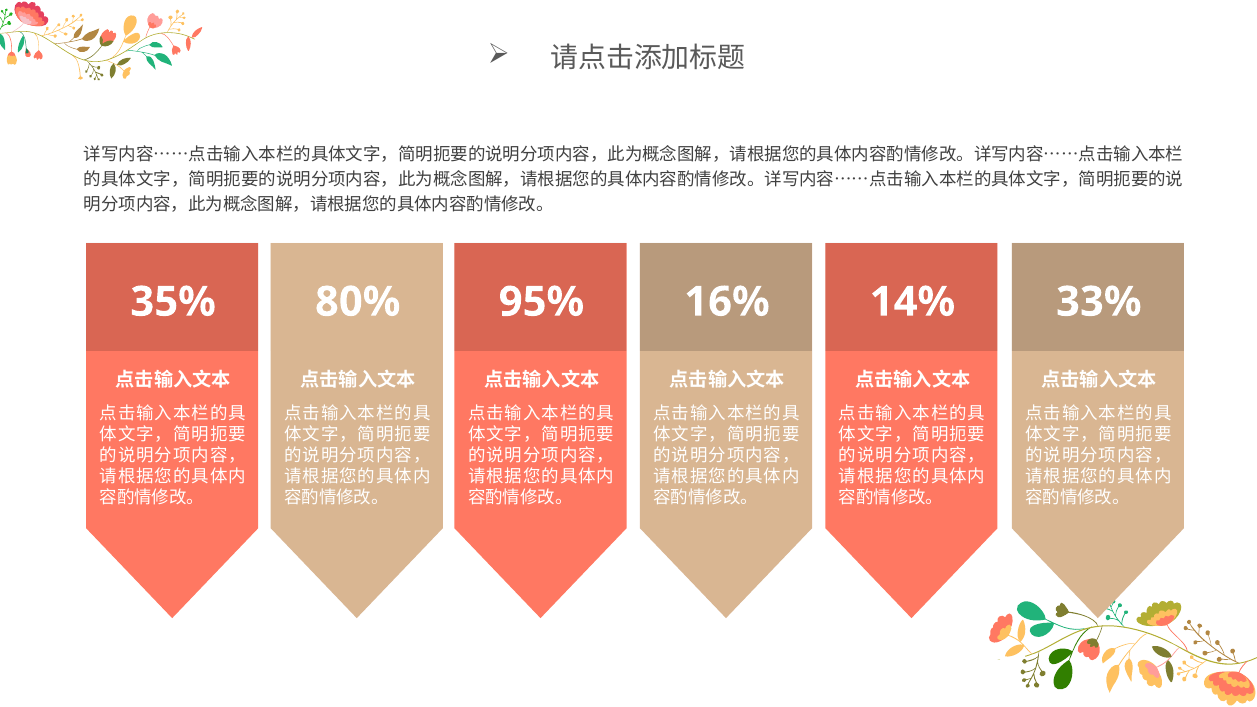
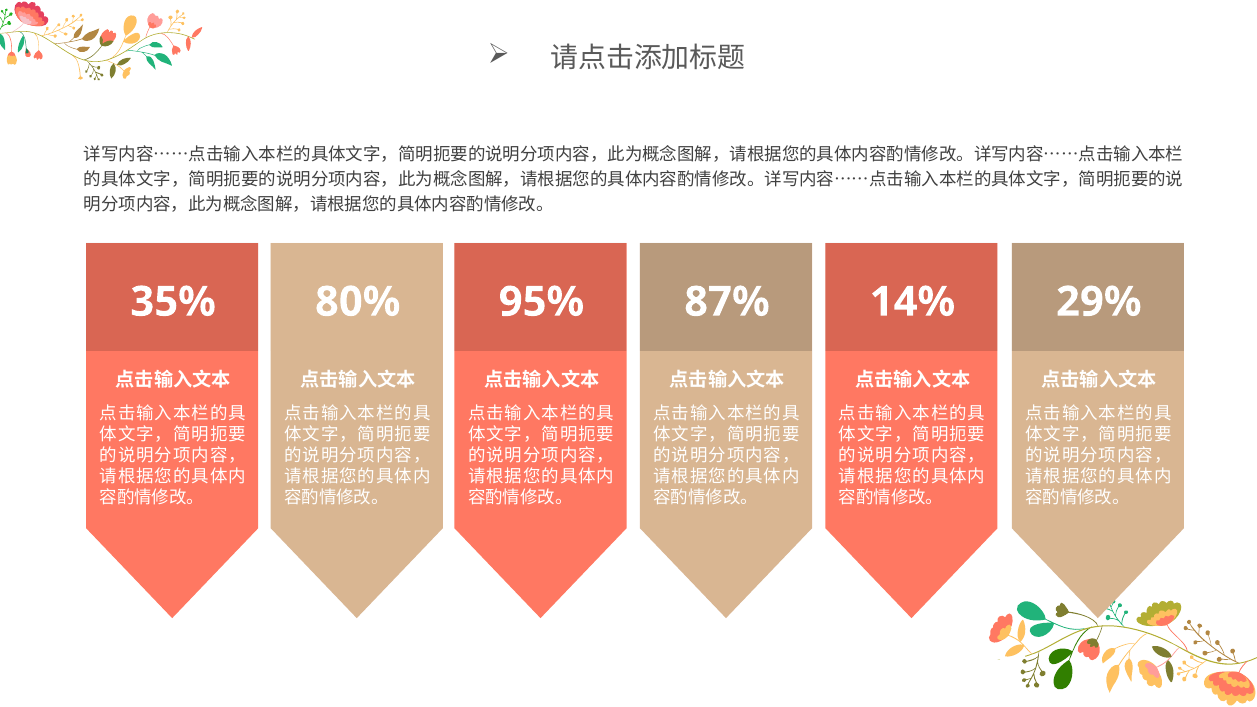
16%: 16% -> 87%
33%: 33% -> 29%
